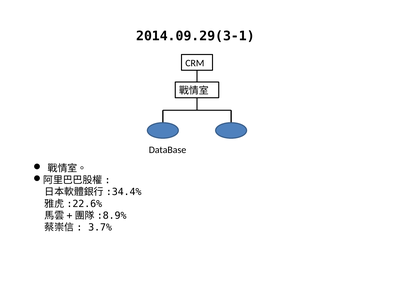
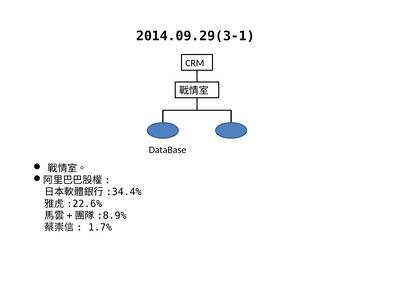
3.7%: 3.7% -> 1.7%
